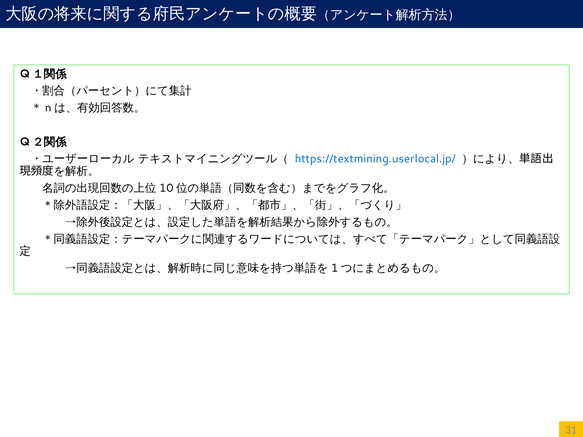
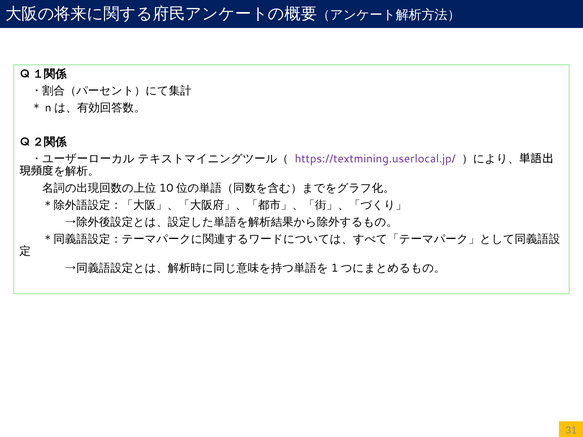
https://textmining.userlocal.jp/ colour: blue -> purple
